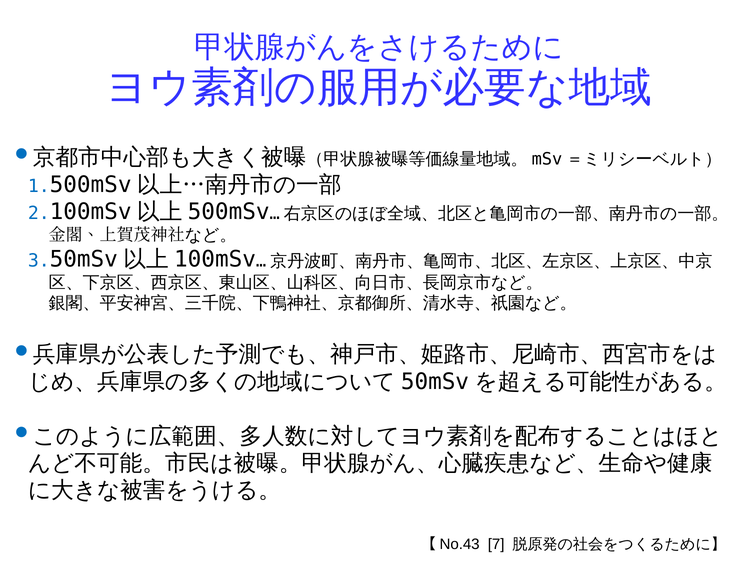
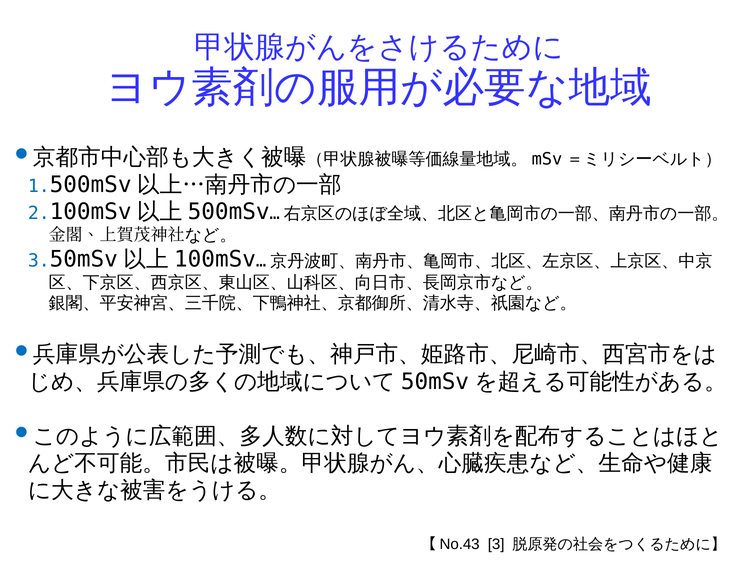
【No.43 7: 7 -> 3
